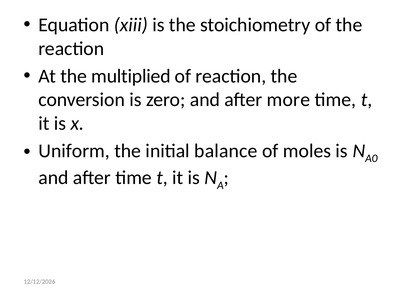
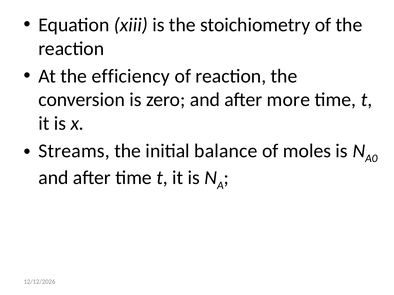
multiplied: multiplied -> efficiency
Uniform: Uniform -> Streams
